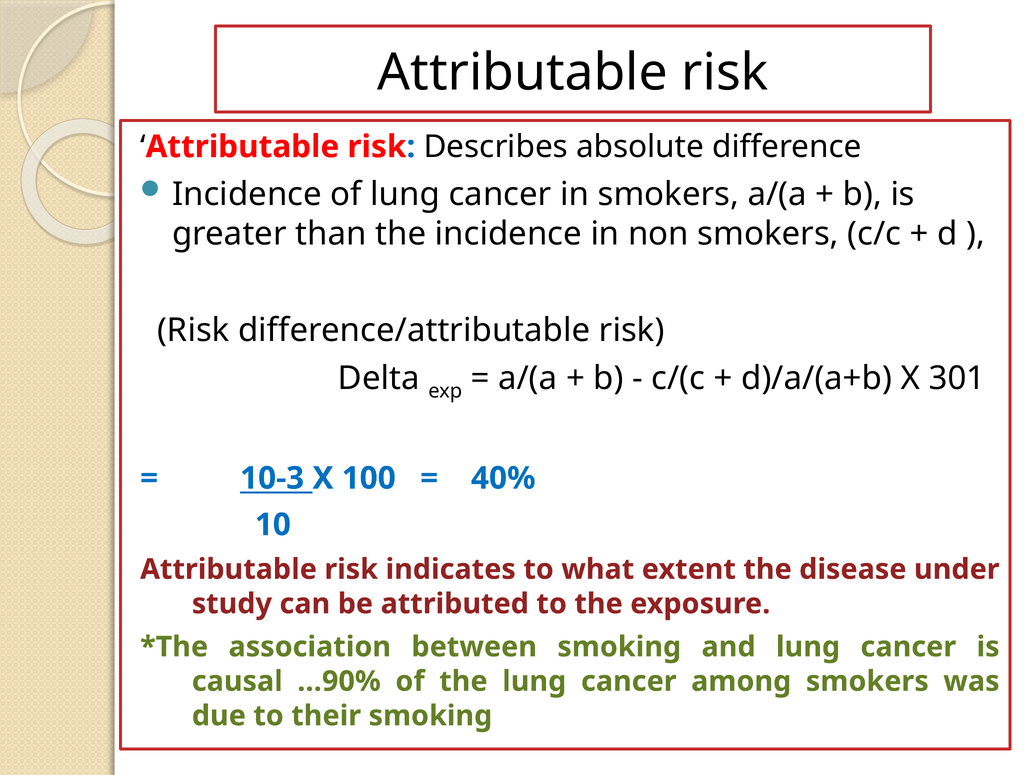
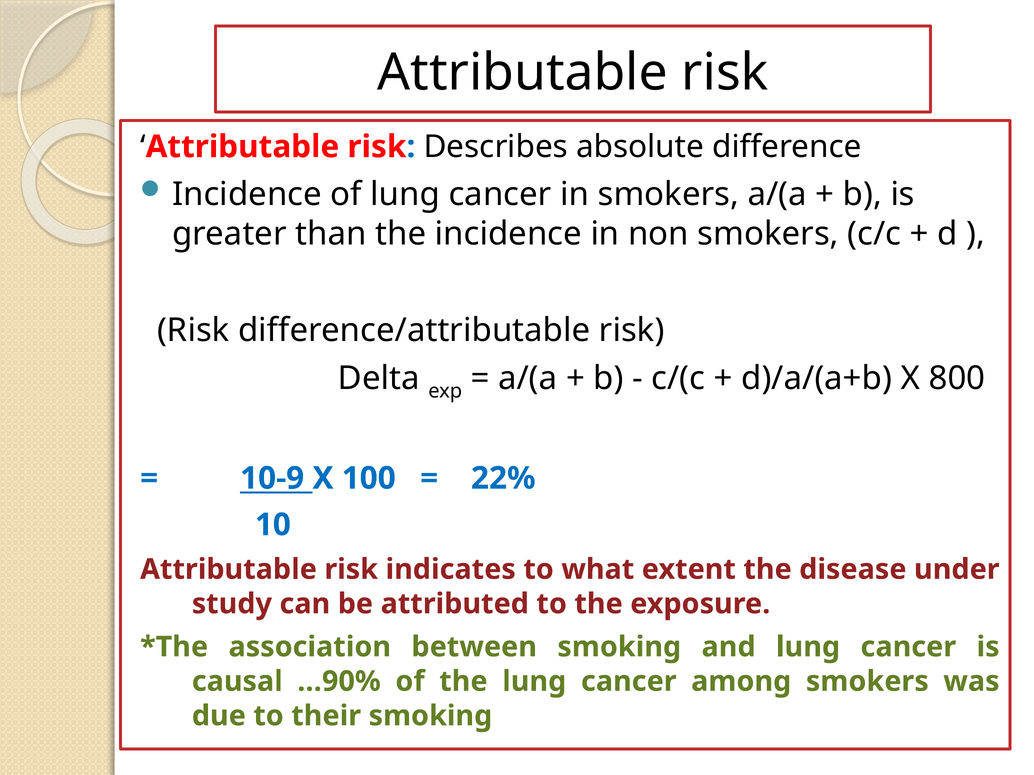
301: 301 -> 800
10-3: 10-3 -> 10-9
40%: 40% -> 22%
